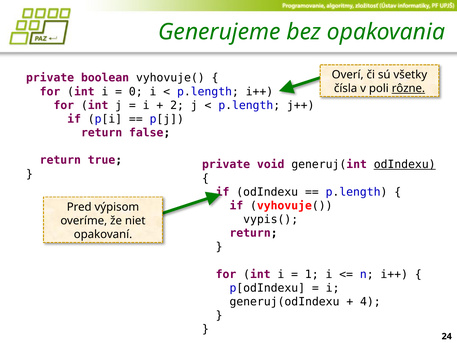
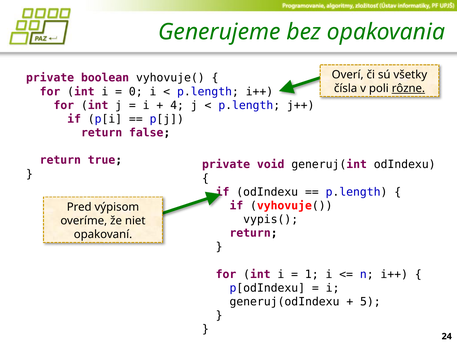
2: 2 -> 4
odIndexu at (405, 164) underline: present -> none
4: 4 -> 5
